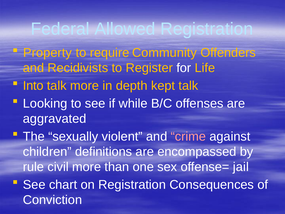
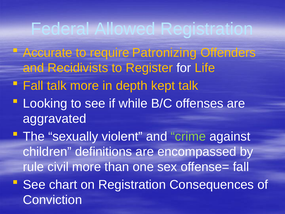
Property: Property -> Accurate
Community: Community -> Patronizing
Into at (33, 86): Into -> Fall
crime colour: pink -> light green
offense= jail: jail -> fall
